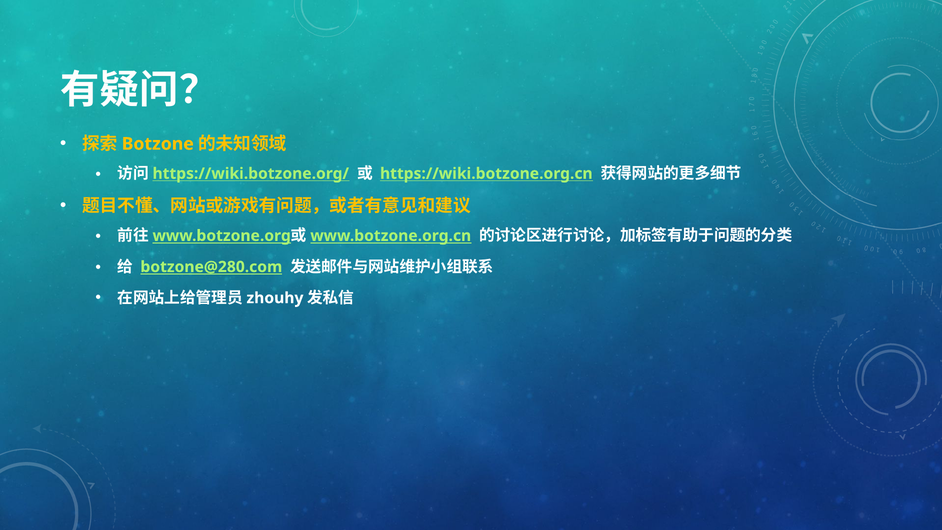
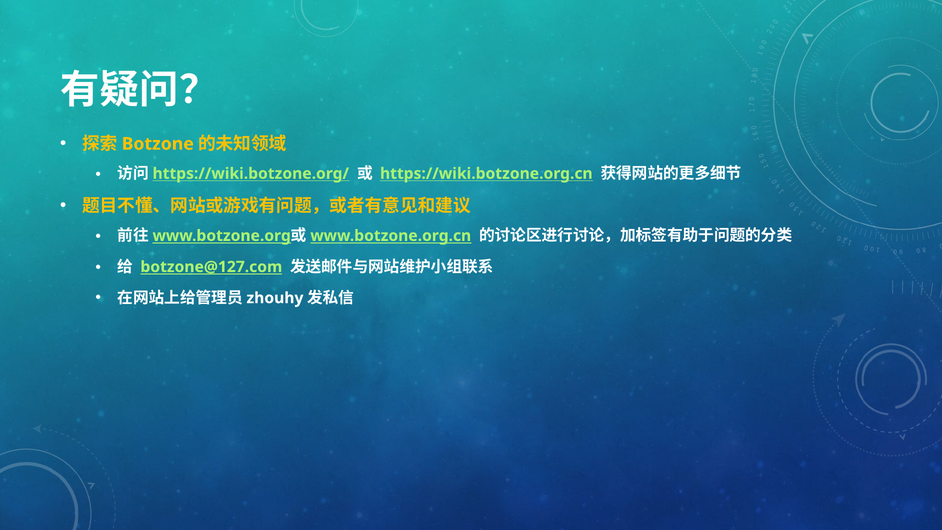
botzone@280.com: botzone@280.com -> botzone@127.com
